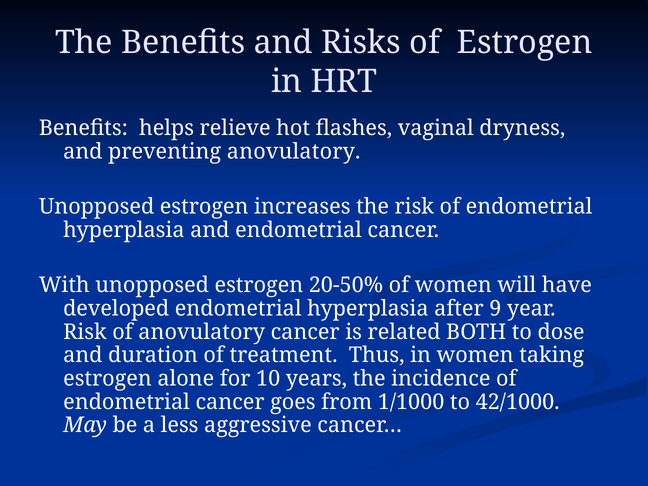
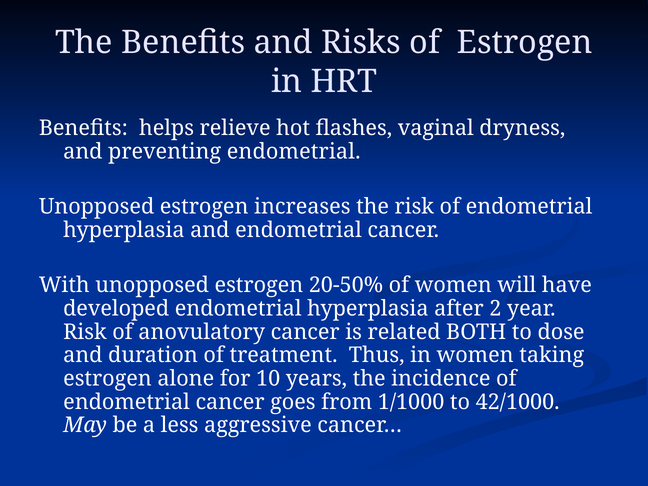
preventing anovulatory: anovulatory -> endometrial
9: 9 -> 2
